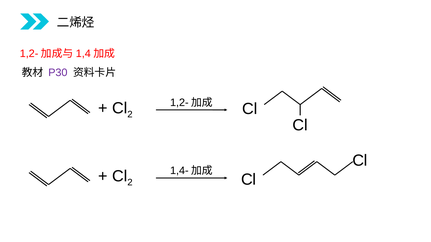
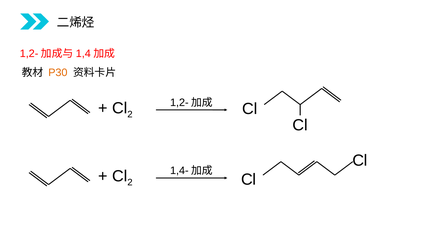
P30 colour: purple -> orange
